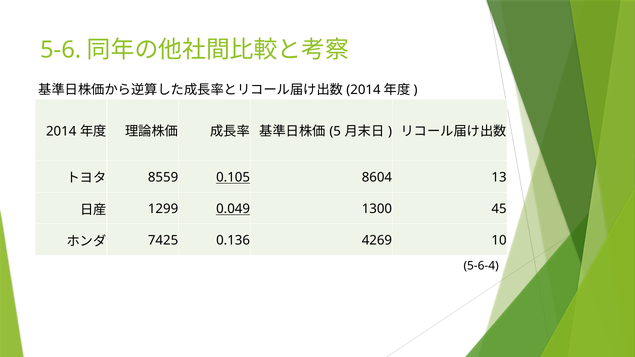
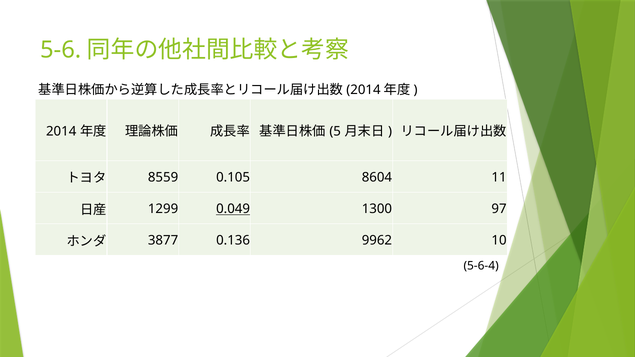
0.105 underline: present -> none
13: 13 -> 11
45: 45 -> 97
7425: 7425 -> 3877
4269: 4269 -> 9962
